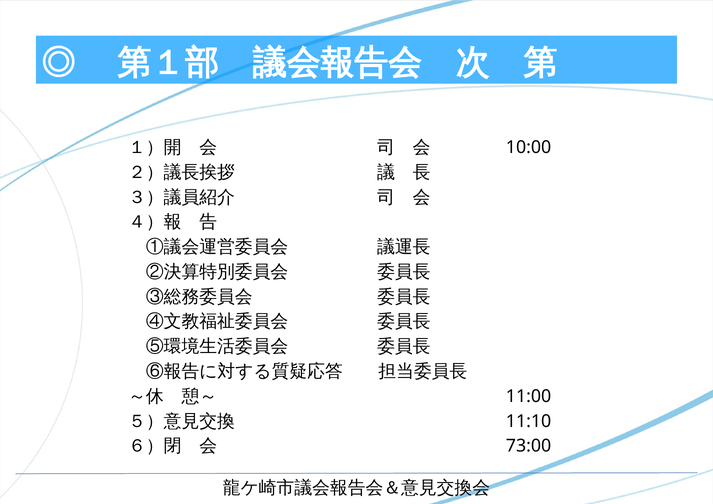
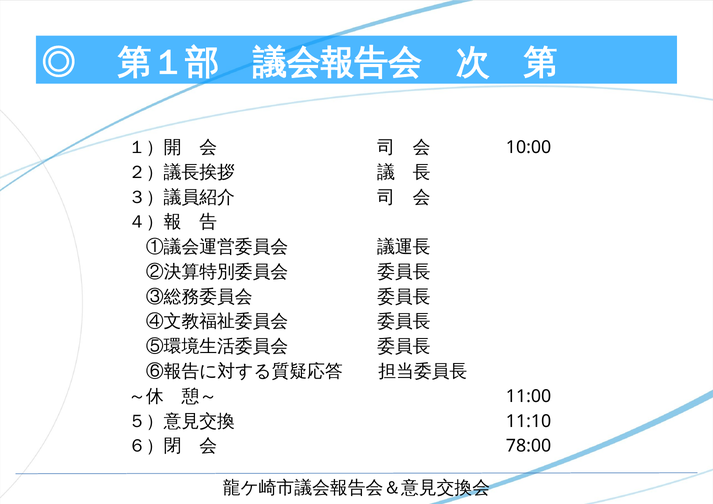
73:00: 73:00 -> 78:00
